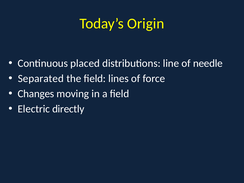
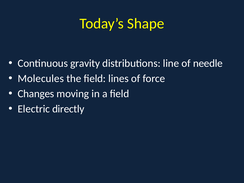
Origin: Origin -> Shape
placed: placed -> gravity
Separated: Separated -> Molecules
